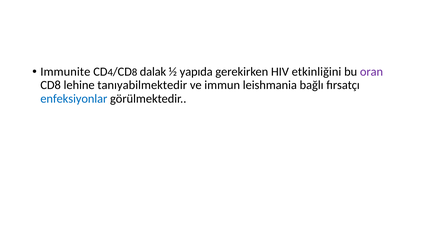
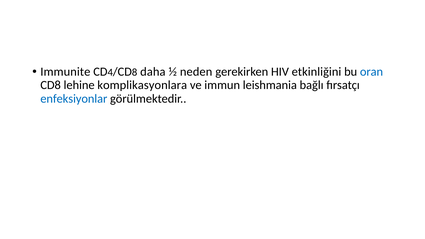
dalak: dalak -> daha
yapıda: yapıda -> neden
oran colour: purple -> blue
tanıyabilmektedir: tanıyabilmektedir -> komplikasyonlara
